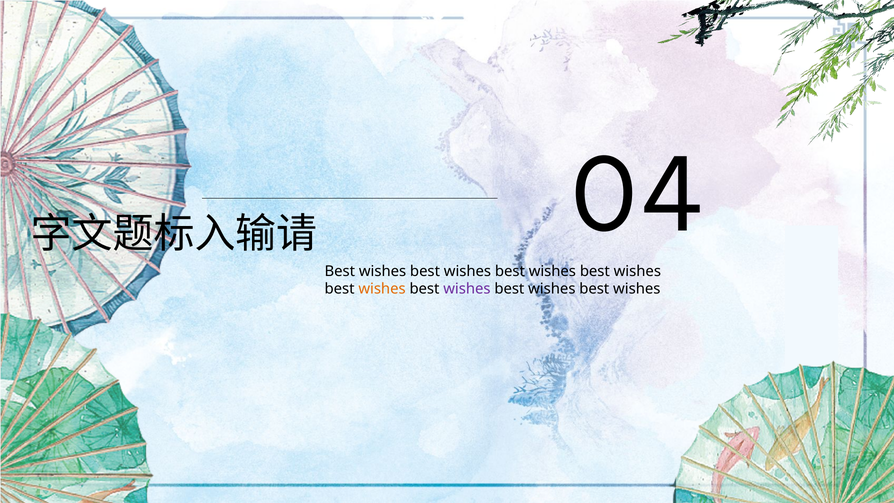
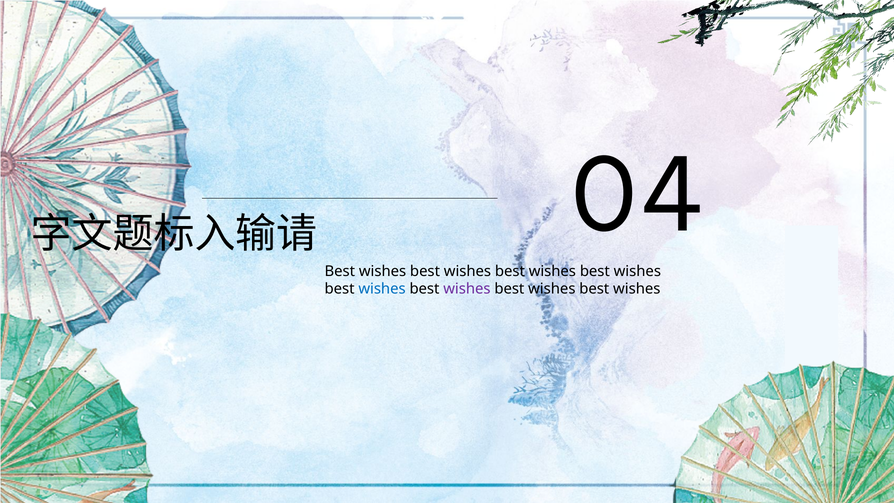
wishes at (382, 289) colour: orange -> blue
